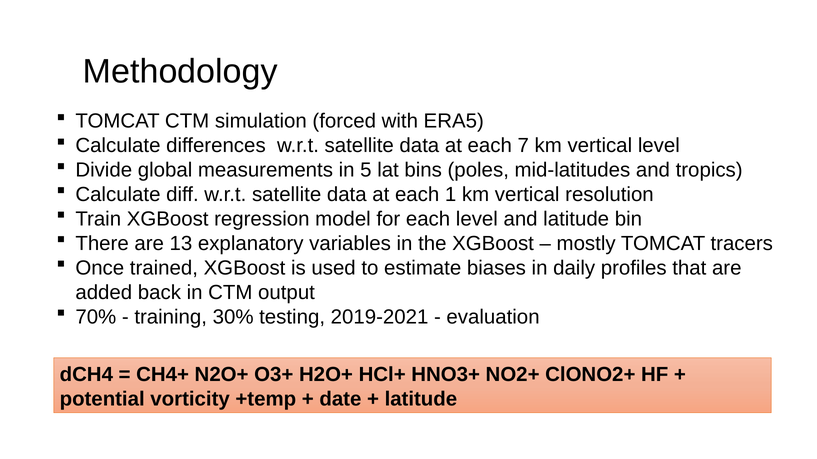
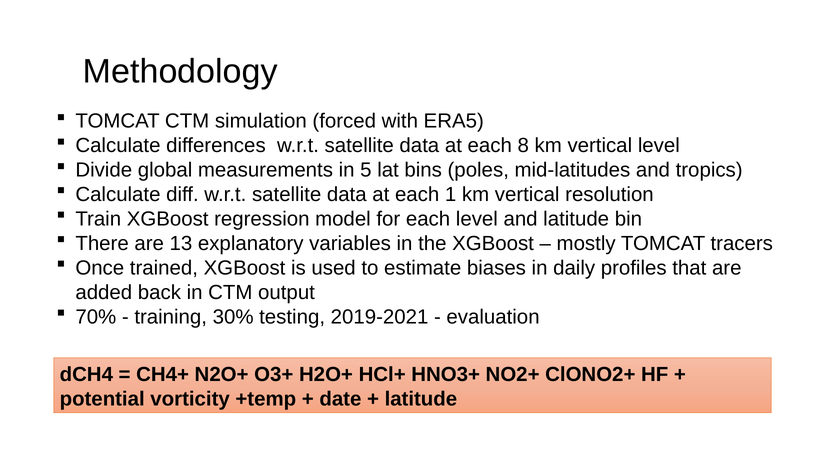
7: 7 -> 8
